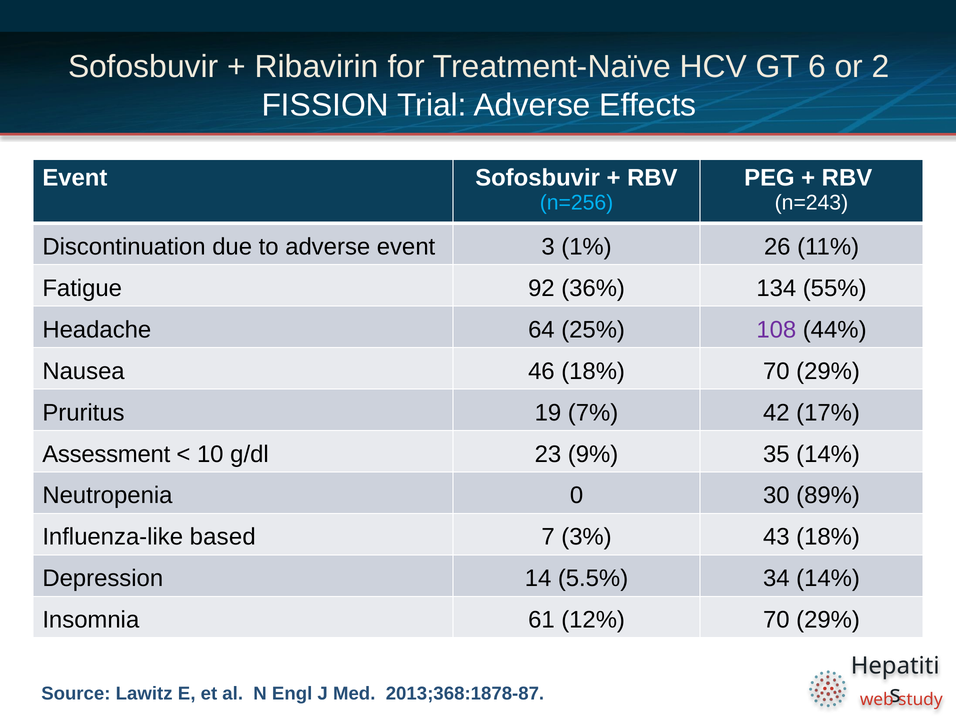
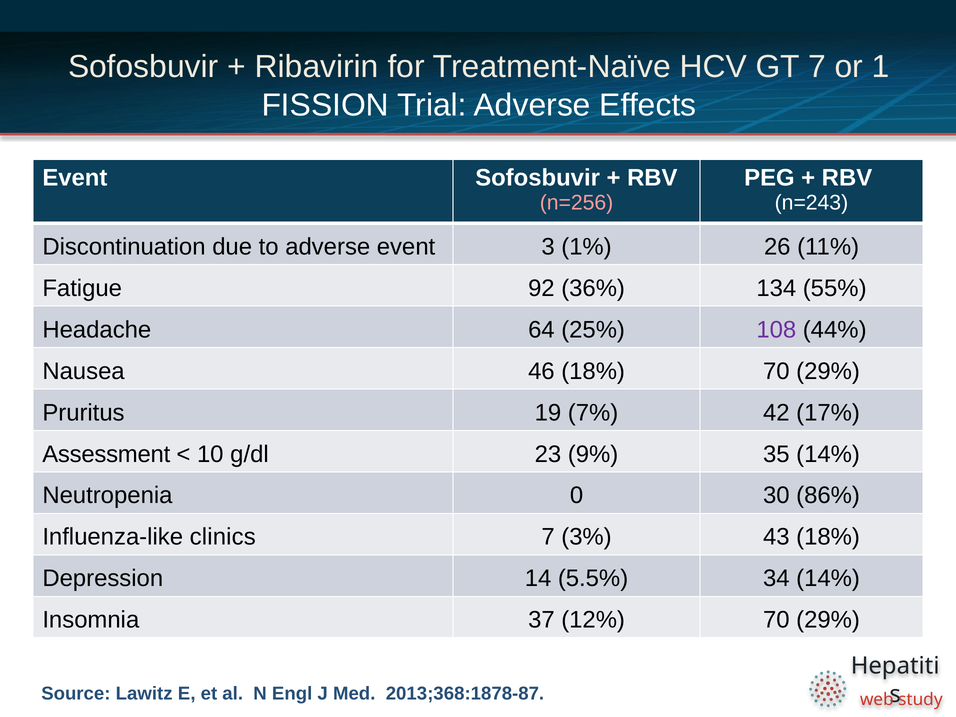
GT 6: 6 -> 7
2: 2 -> 1
n=256 colour: light blue -> pink
89%: 89% -> 86%
based: based -> clinics
61: 61 -> 37
